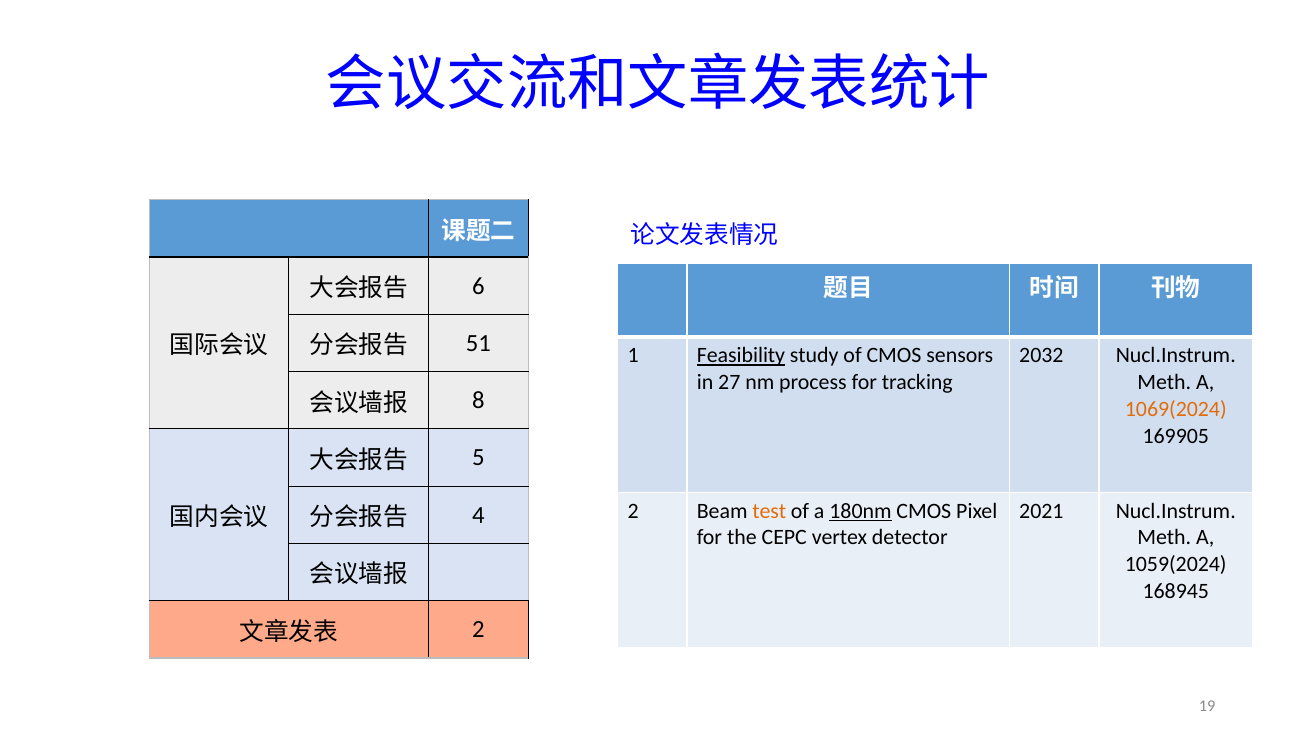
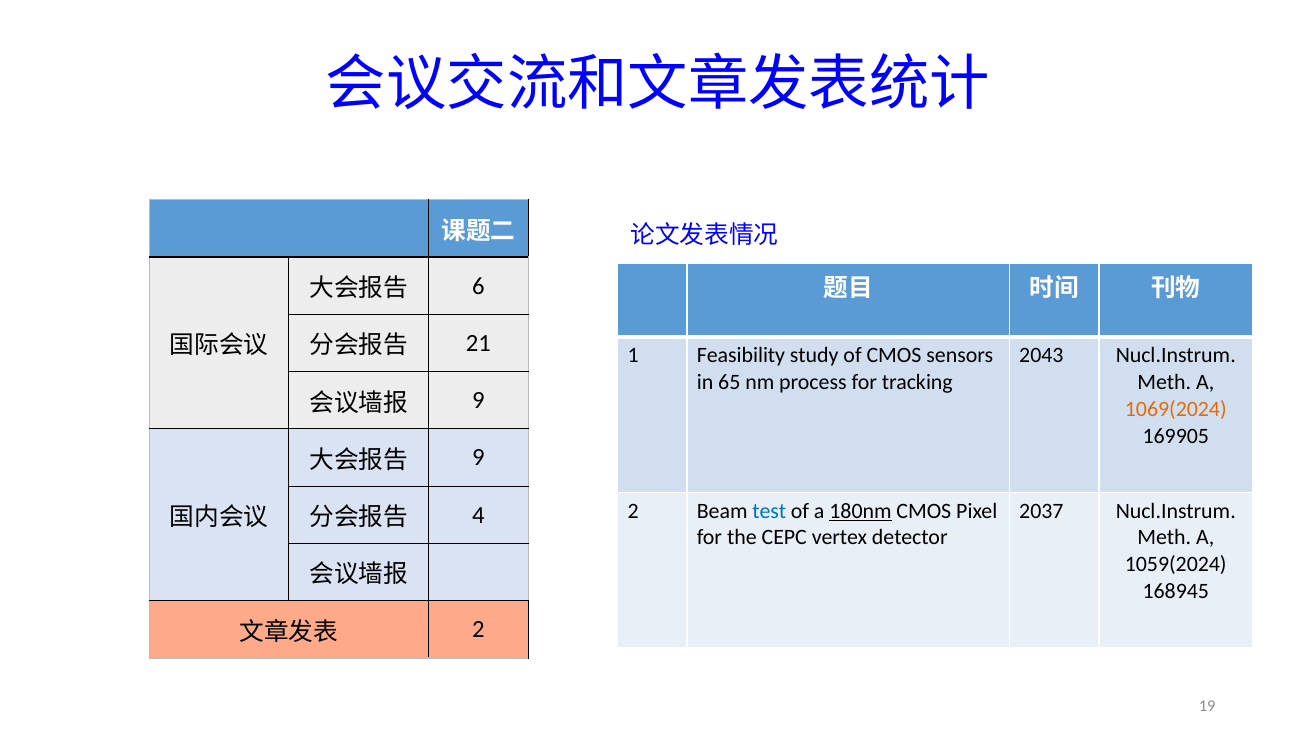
51: 51 -> 21
Feasibility underline: present -> none
2032: 2032 -> 2043
27: 27 -> 65
8 at (478, 401): 8 -> 9
5 at (478, 458): 5 -> 9
test colour: orange -> blue
2021: 2021 -> 2037
